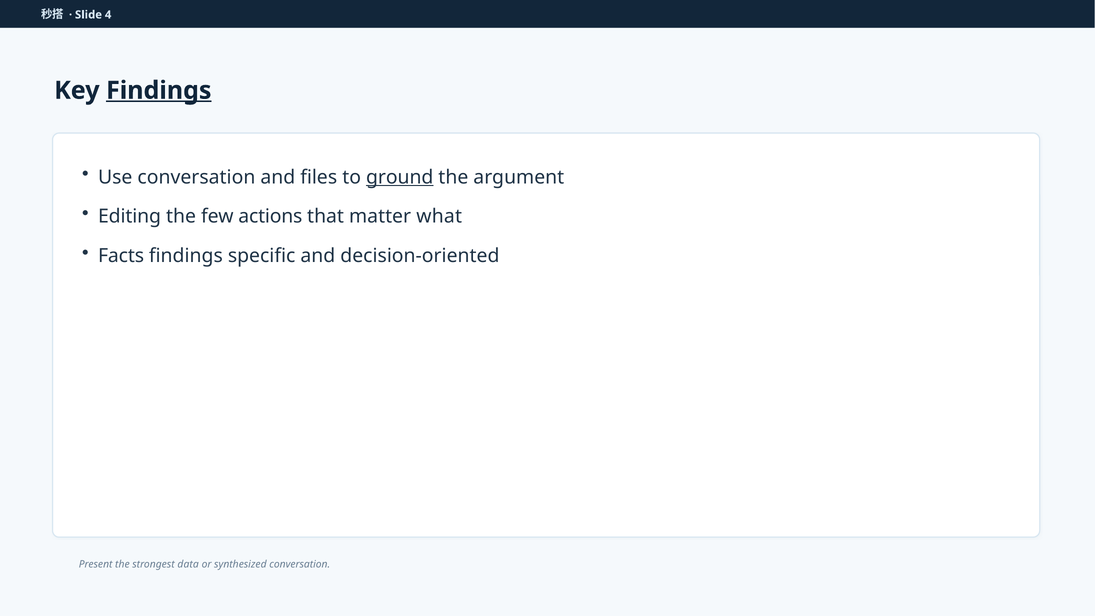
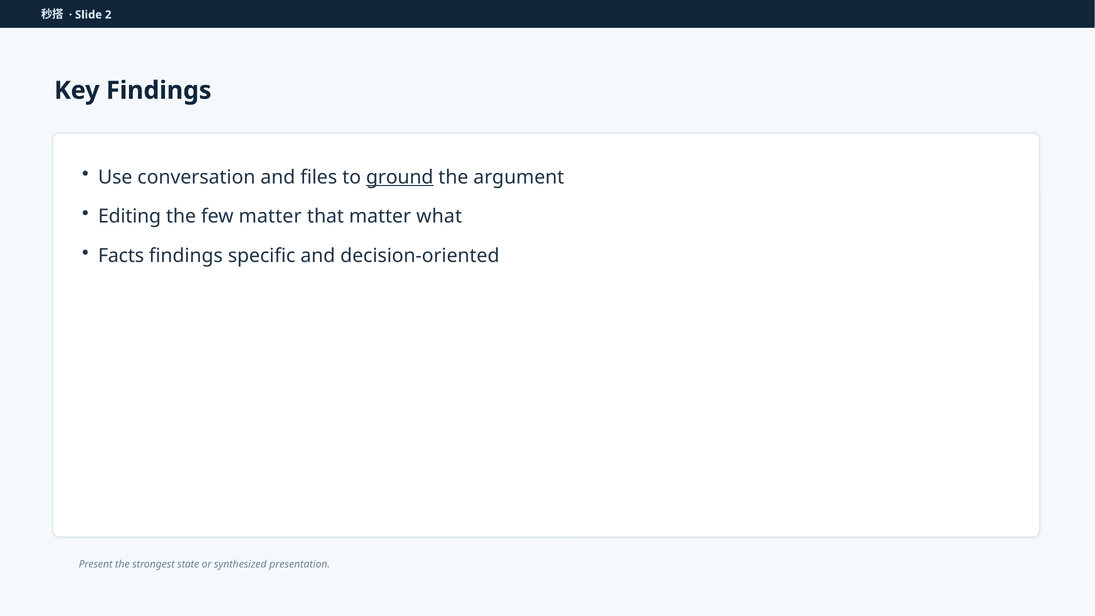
4: 4 -> 2
Findings at (159, 90) underline: present -> none
few actions: actions -> matter
data: data -> state
synthesized conversation: conversation -> presentation
